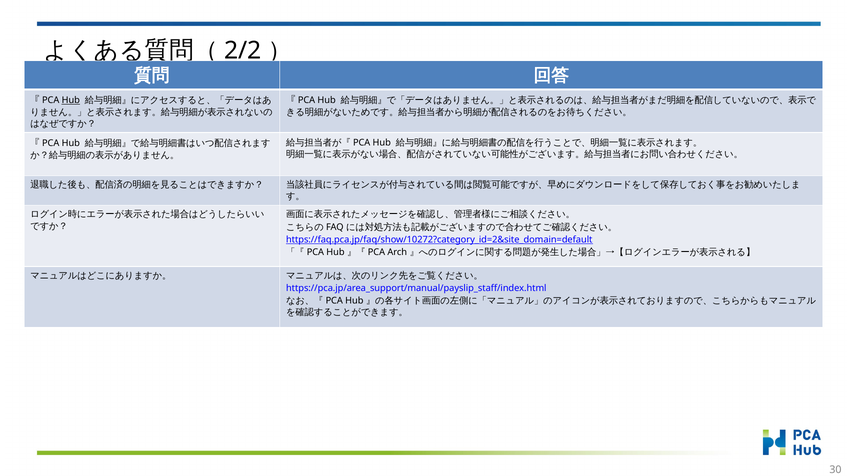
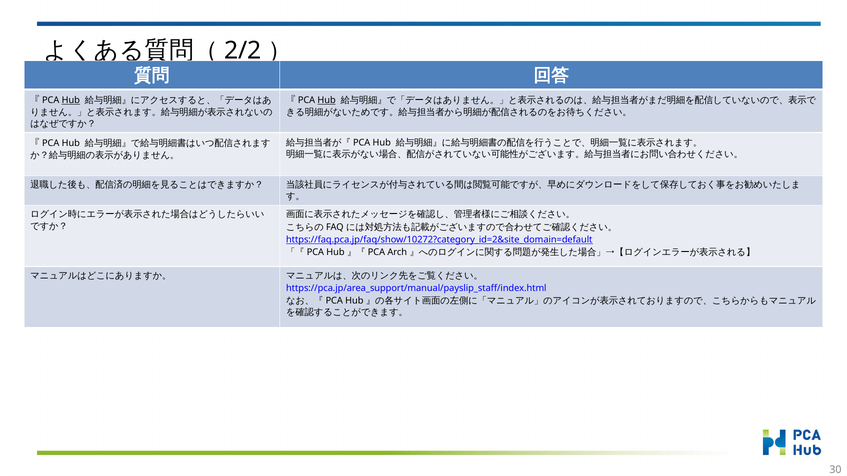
Hub at (327, 100) underline: none -> present
